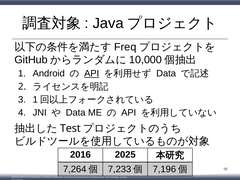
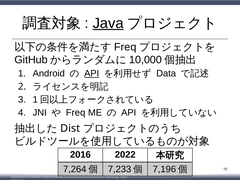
Java underline: none -> present
Data at (76, 113): Data -> Freq
Test: Test -> Dist
2025: 2025 -> 2022
